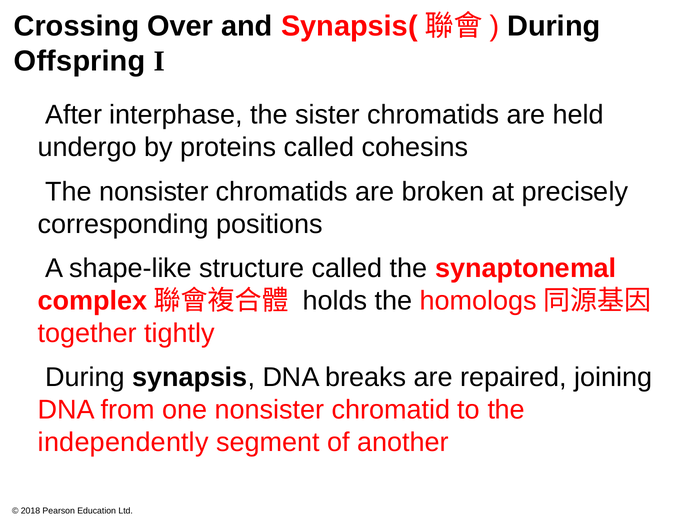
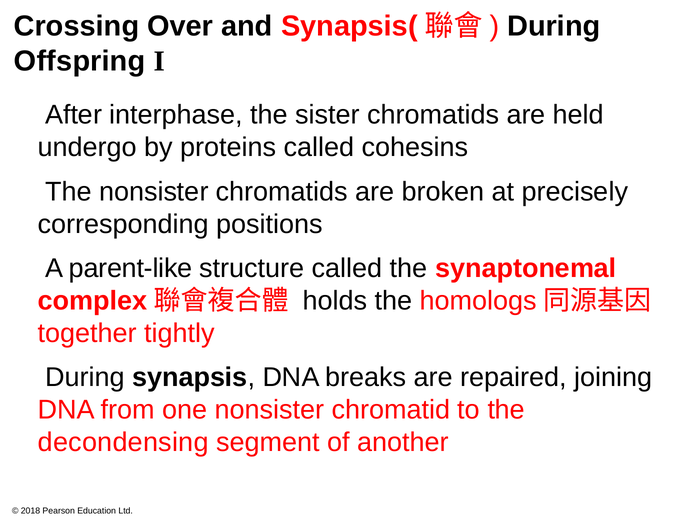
shape-like: shape-like -> parent-like
independently: independently -> decondensing
